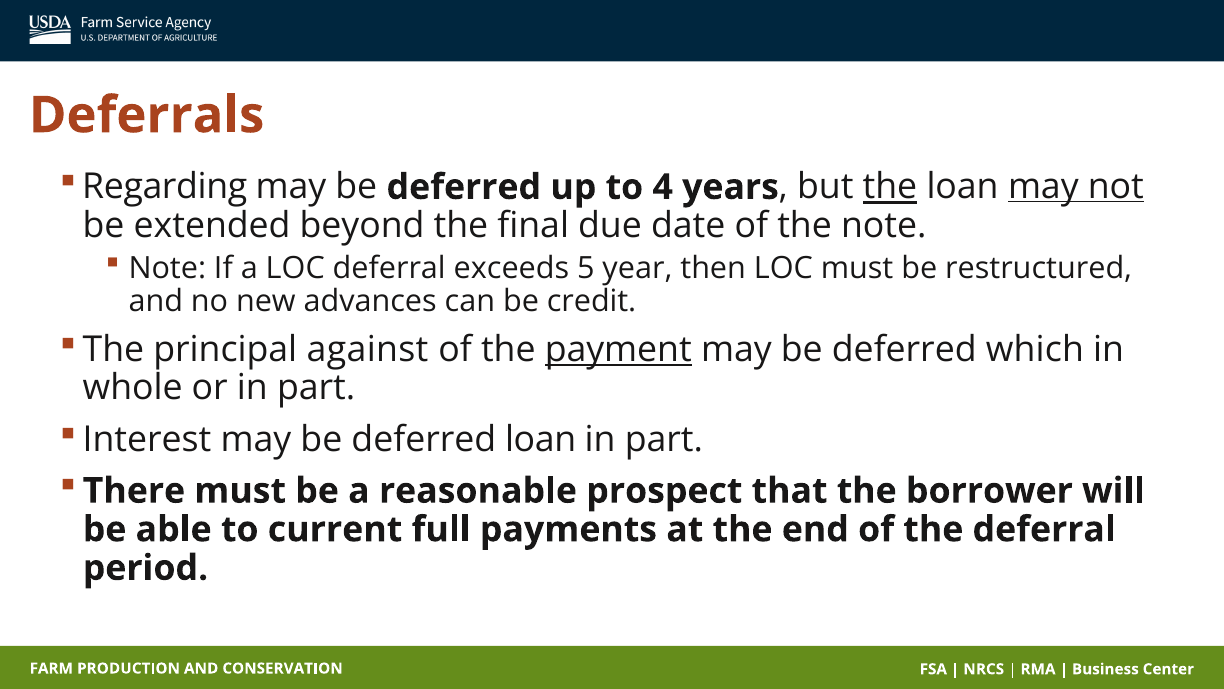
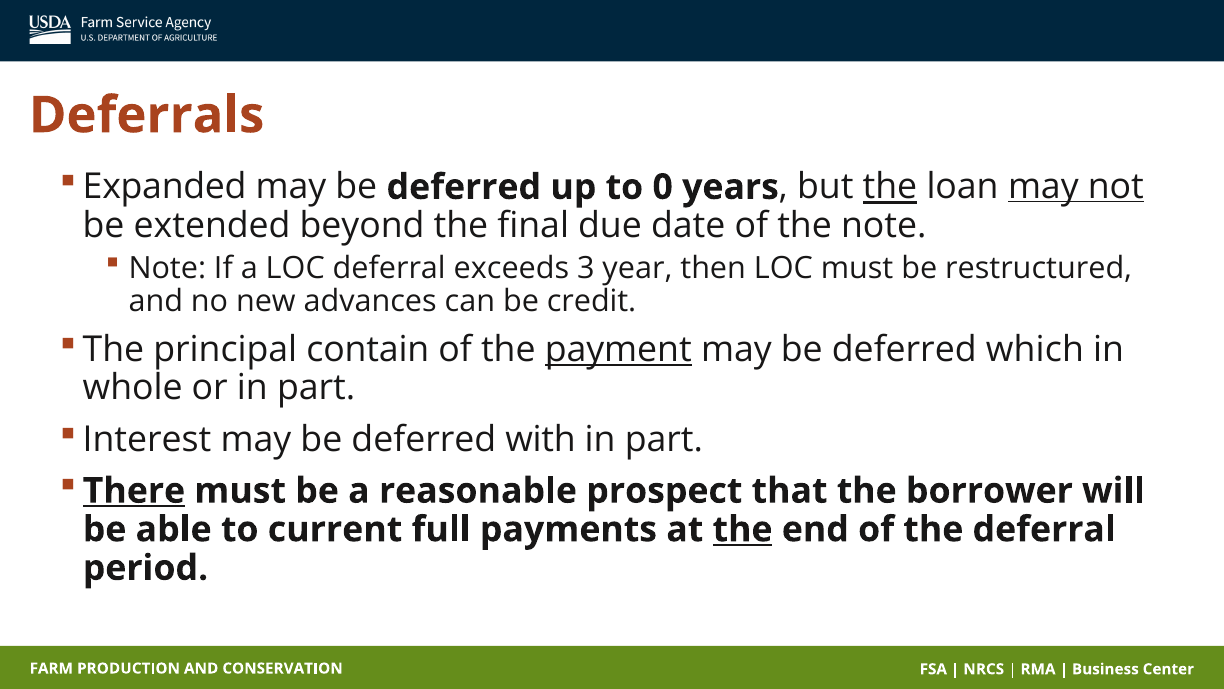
Regarding: Regarding -> Expanded
4: 4 -> 0
5: 5 -> 3
against: against -> contain
deferred loan: loan -> with
There underline: none -> present
the at (743, 529) underline: none -> present
